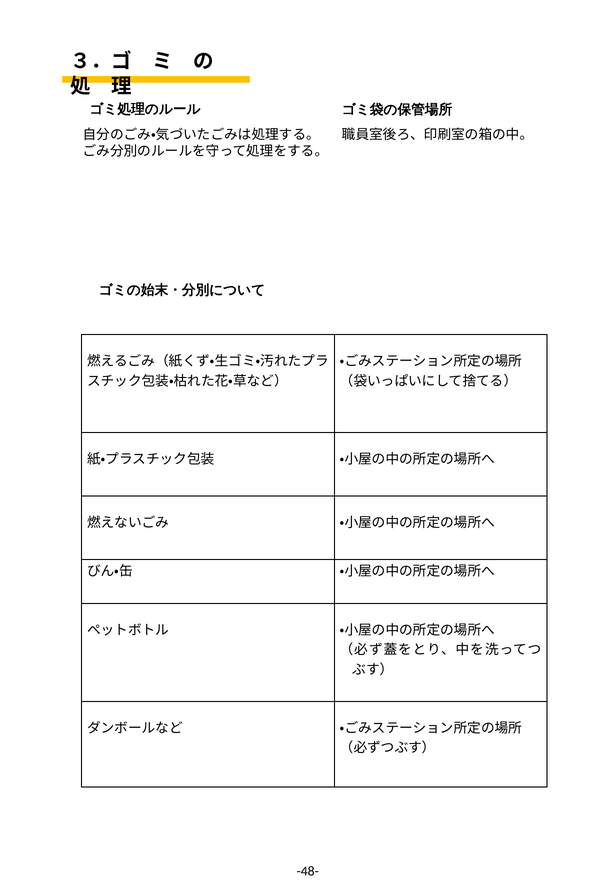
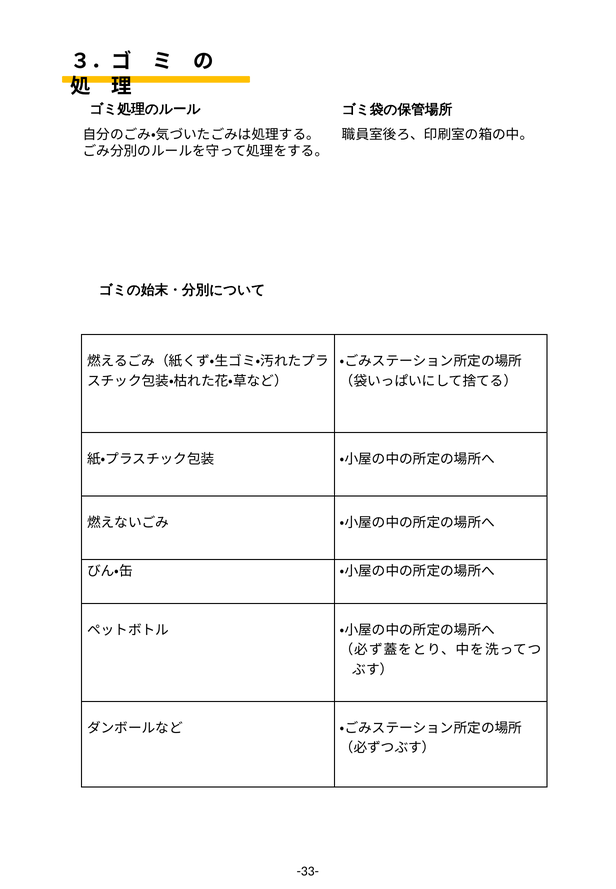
-48-: -48- -> -33-
